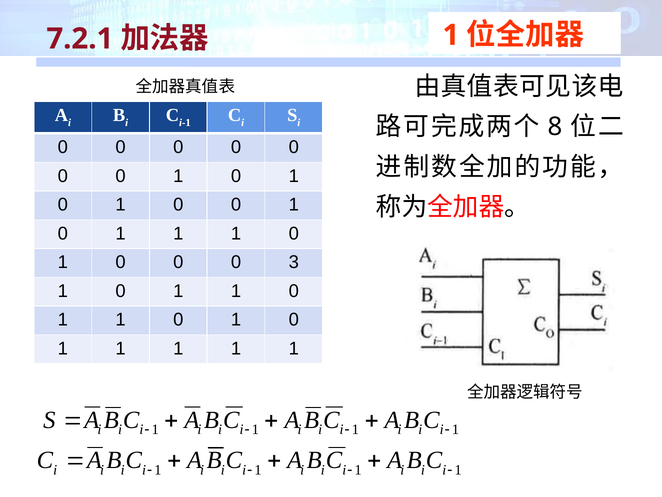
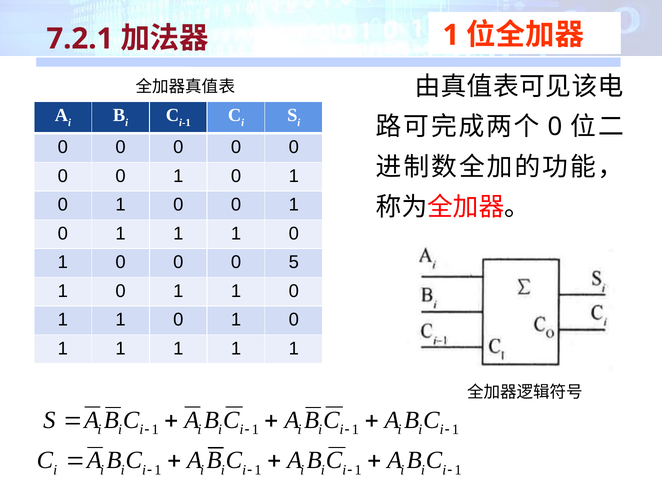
8 at (555, 127): 8 -> 0
3: 3 -> 5
